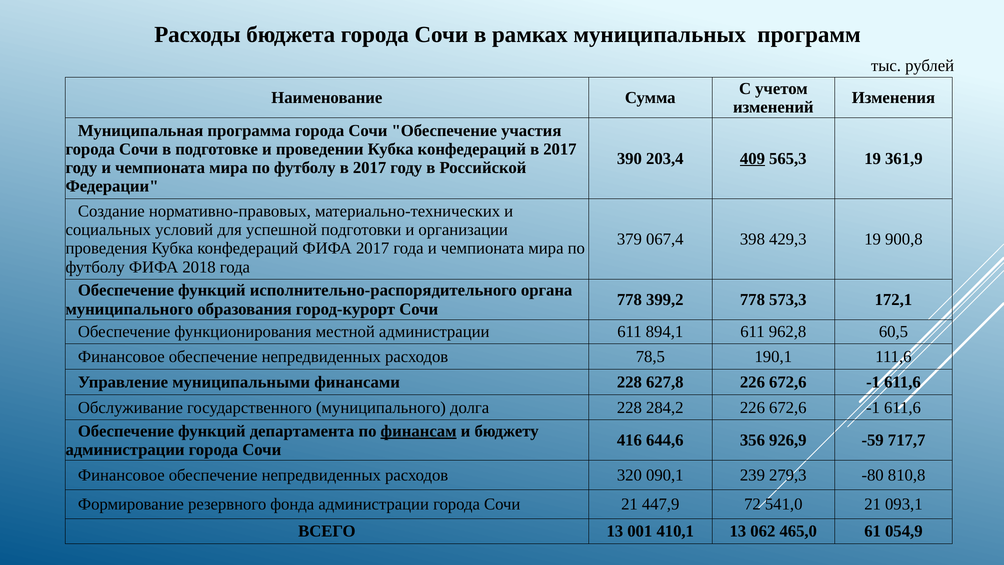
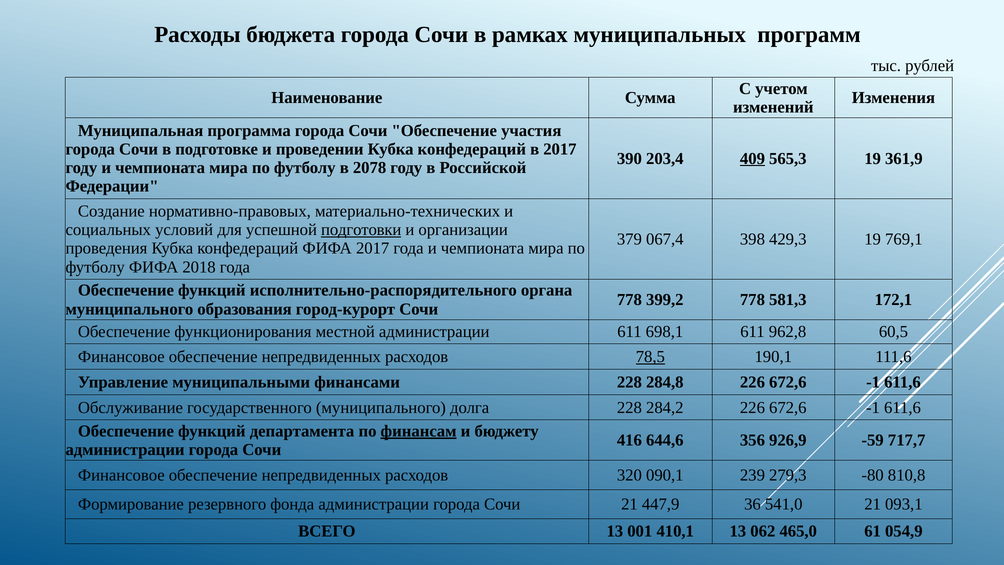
футболу в 2017: 2017 -> 2078
подготовки underline: none -> present
900,8: 900,8 -> 769,1
573,3: 573,3 -> 581,3
894,1: 894,1 -> 698,1
78,5 underline: none -> present
627,8: 627,8 -> 284,8
72: 72 -> 36
